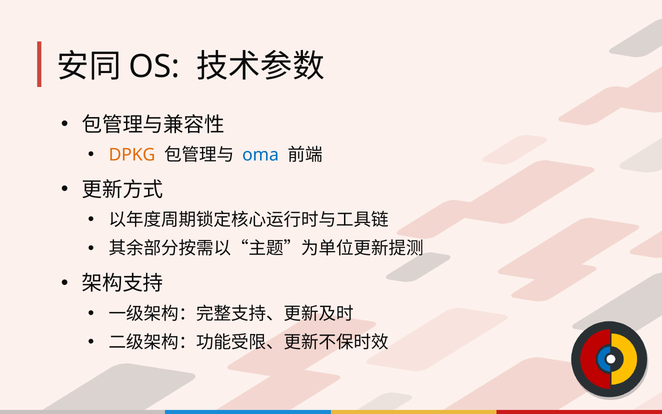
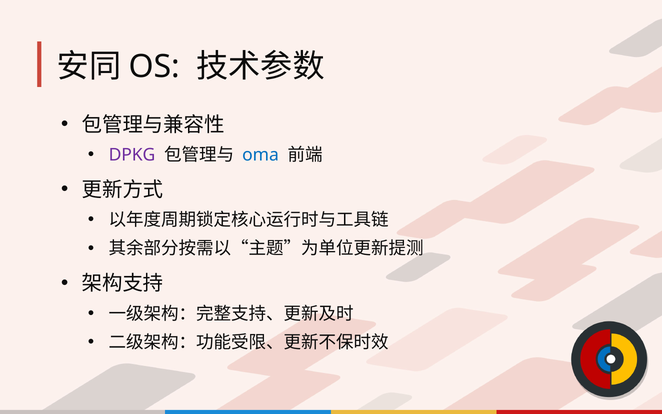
DPKG colour: orange -> purple
